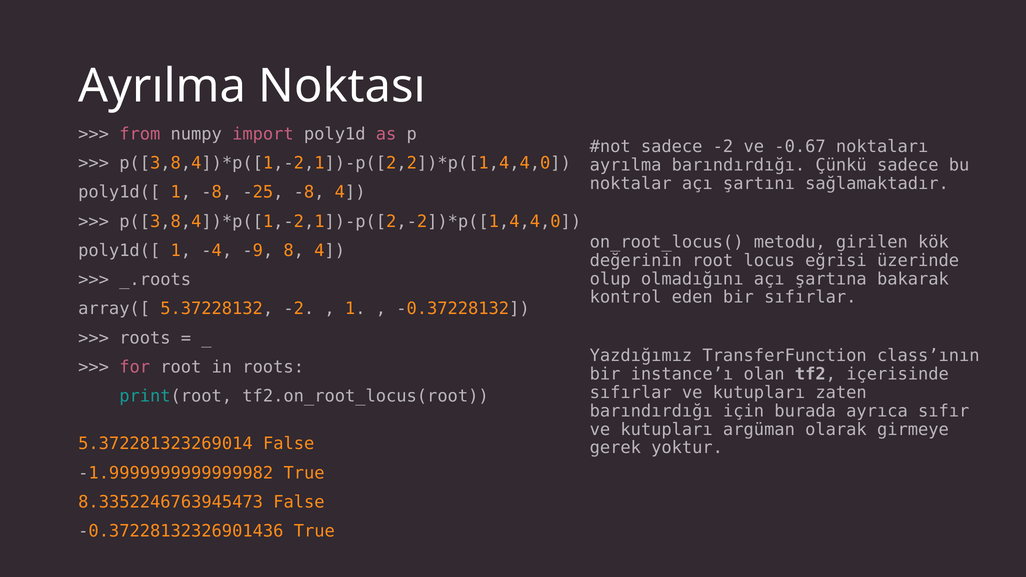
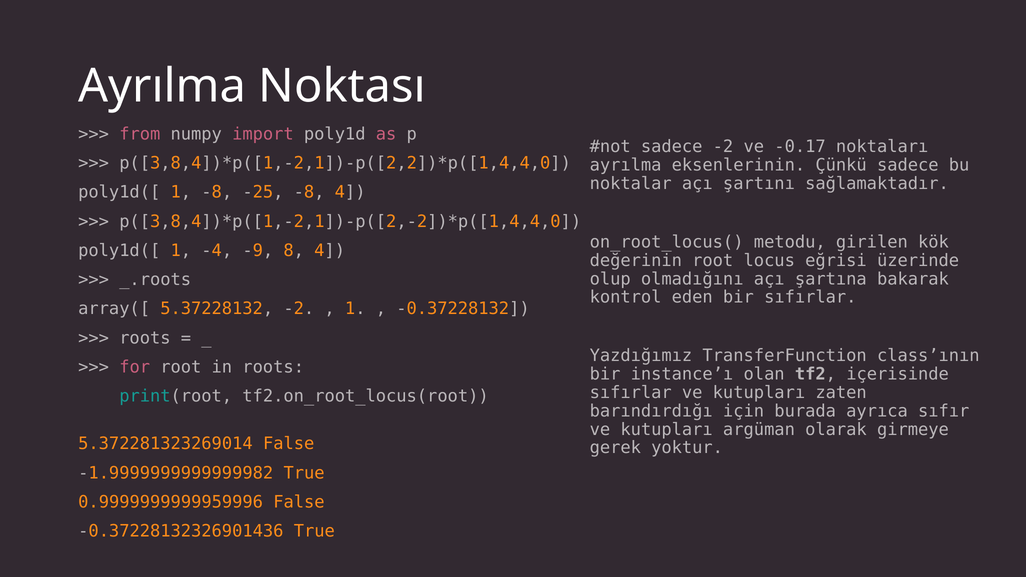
-0.67: -0.67 -> -0.17
ayrılma barındırdığı: barındırdığı -> eksenlerinin
8.3352246763945473: 8.3352246763945473 -> 0.9999999999959996
